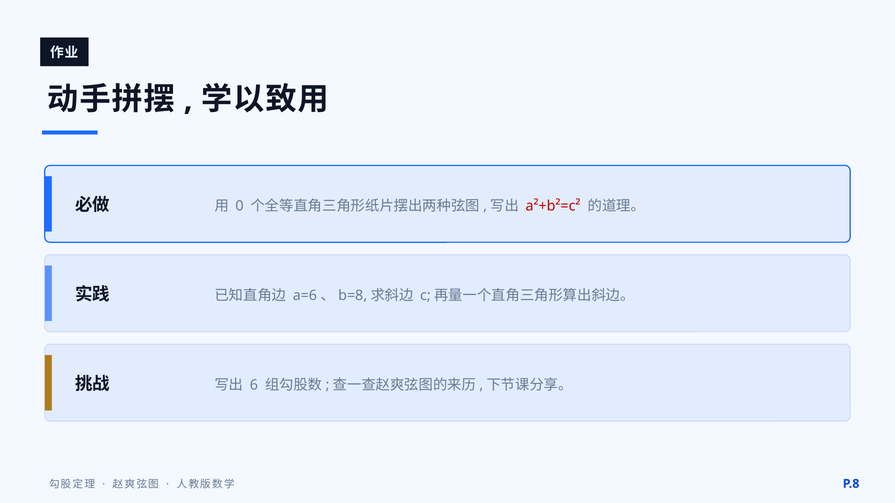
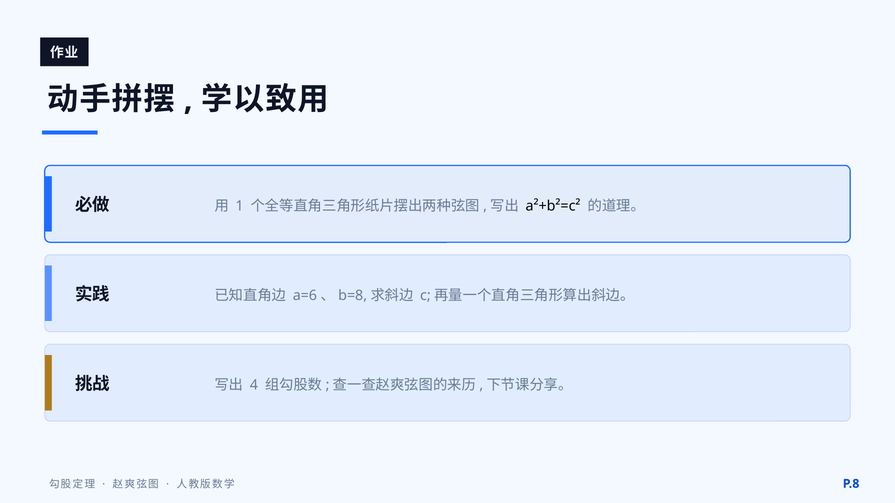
0: 0 -> 1
a²+b²=c² colour: red -> black
6: 6 -> 4
